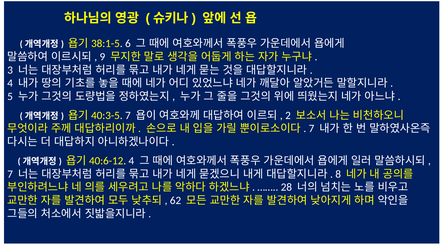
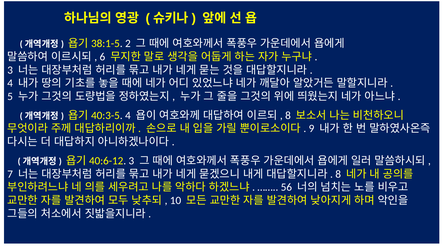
6: 6 -> 2
9: 9 -> 6
7 at (128, 115): 7 -> 4
2 at (288, 115): 2 -> 8
7 at (311, 129): 7 -> 9
4 at (131, 161): 4 -> 3
28: 28 -> 56
62: 62 -> 10
